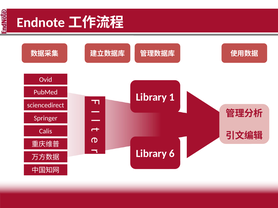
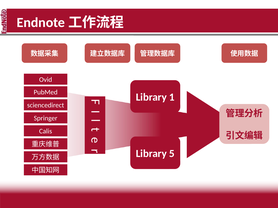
6: 6 -> 5
